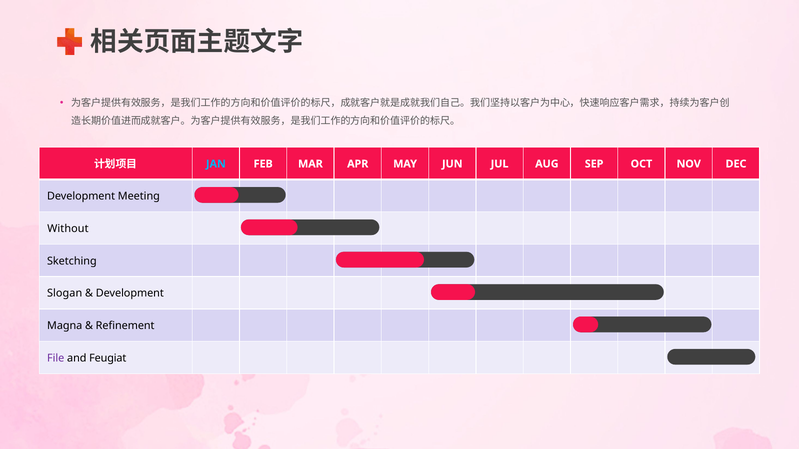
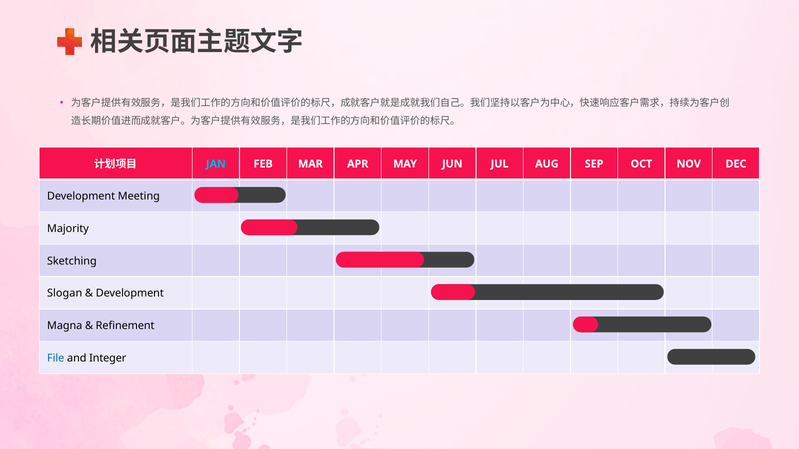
Without: Without -> Majority
File colour: purple -> blue
Feugiat: Feugiat -> Integer
